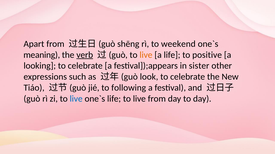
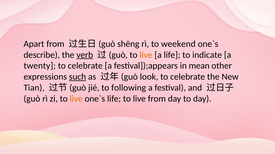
meaning: meaning -> describe
positive: positive -> indicate
looking: looking -> twenty
sister: sister -> mean
such underline: none -> present
Tiáo: Tiáo -> Tian
live at (76, 99) colour: blue -> orange
